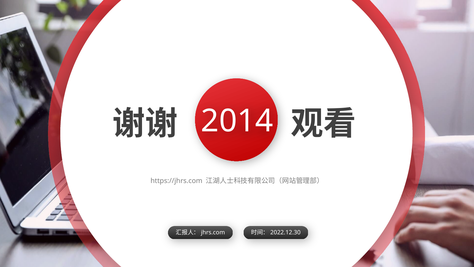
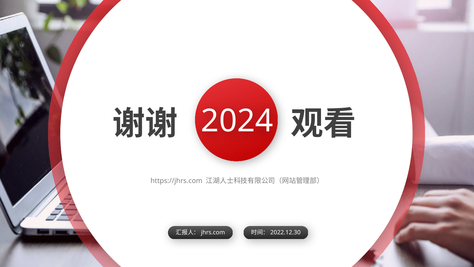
2014: 2014 -> 2024
